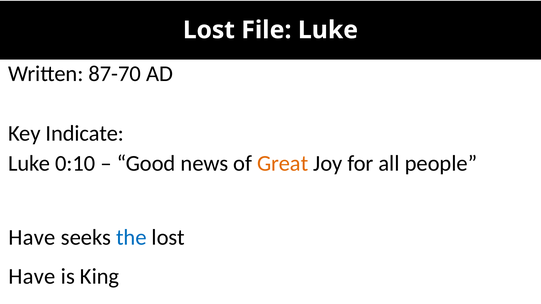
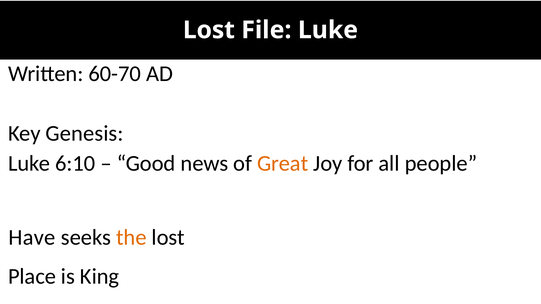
87-70: 87-70 -> 60-70
Indicate: Indicate -> Genesis
0:10: 0:10 -> 6:10
the colour: blue -> orange
Have at (32, 277): Have -> Place
